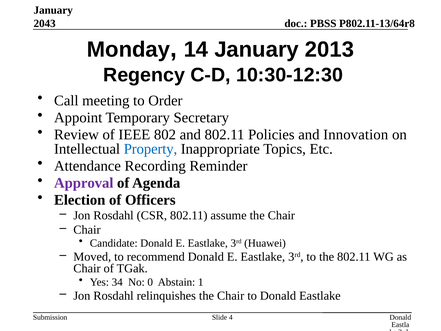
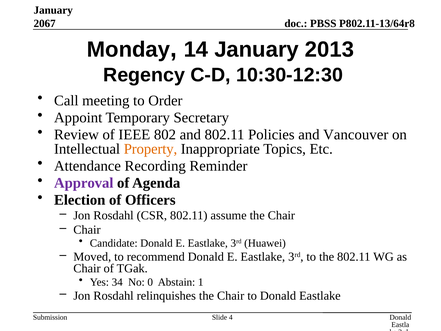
2043: 2043 -> 2067
Innovation: Innovation -> Vancouver
Property colour: blue -> orange
